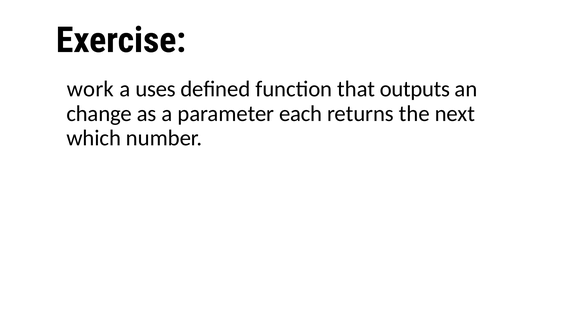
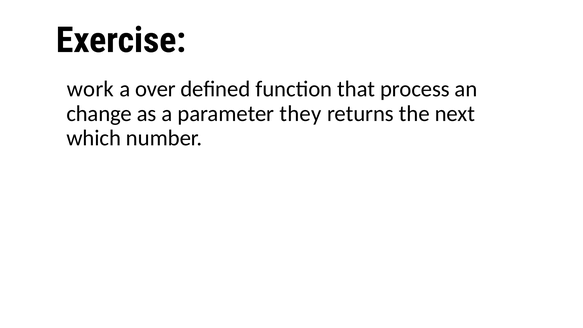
uses: uses -> over
outputs: outputs -> process
each: each -> they
